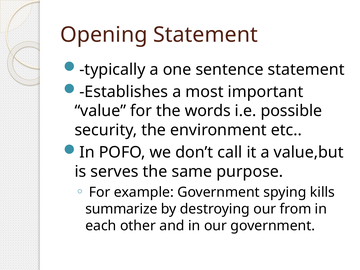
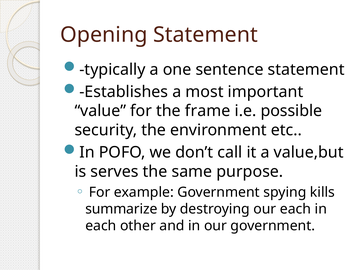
words: words -> frame
our from: from -> each
